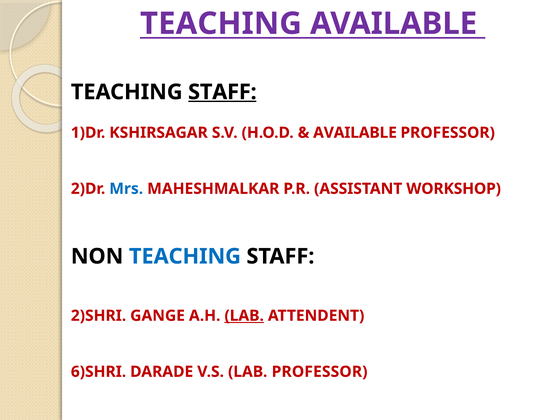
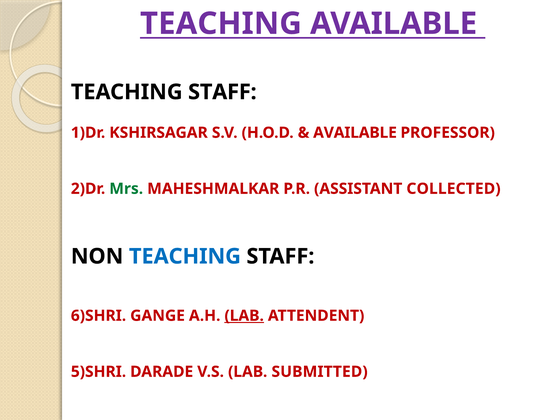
STAFF at (222, 92) underline: present -> none
Mrs colour: blue -> green
WORKSHOP: WORKSHOP -> COLLECTED
2)SHRI: 2)SHRI -> 6)SHRI
6)SHRI: 6)SHRI -> 5)SHRI
LAB PROFESSOR: PROFESSOR -> SUBMITTED
